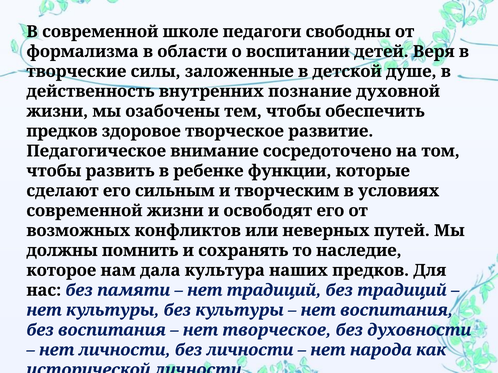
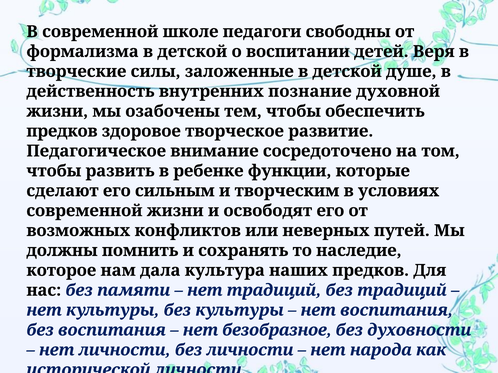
формализма в области: области -> детской
нет творческое: творческое -> безобразное
